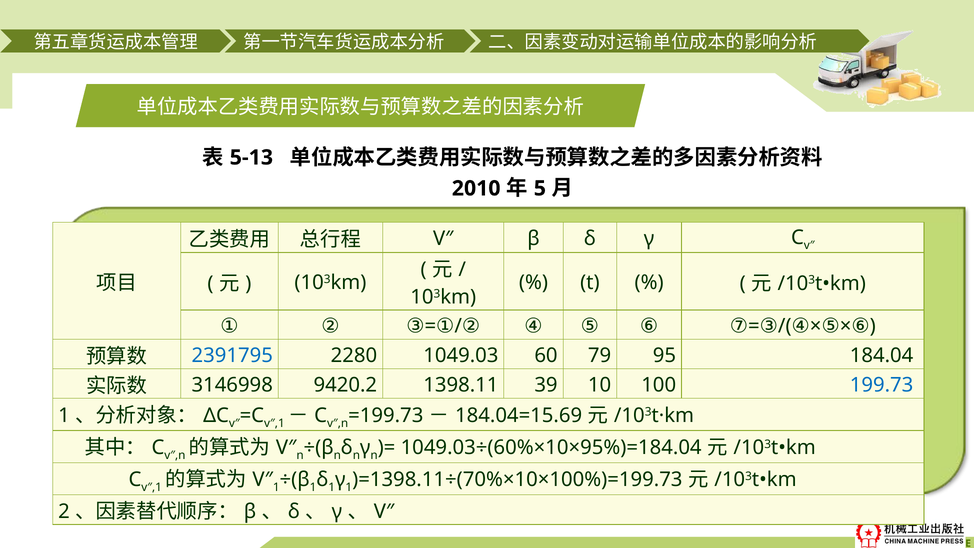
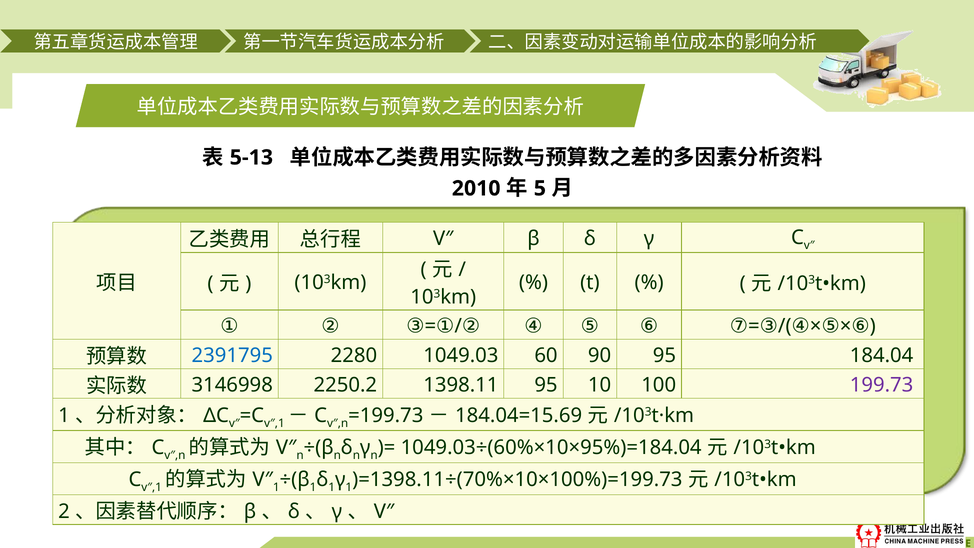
79: 79 -> 90
9420.2: 9420.2 -> 2250.2
1398.11 39: 39 -> 95
199.73 colour: blue -> purple
